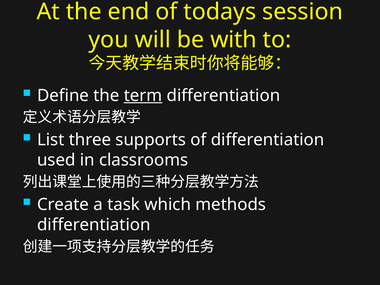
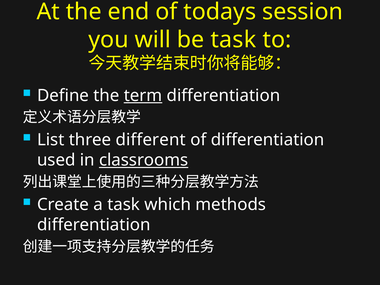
be with: with -> task
supports: supports -> different
classrooms underline: none -> present
